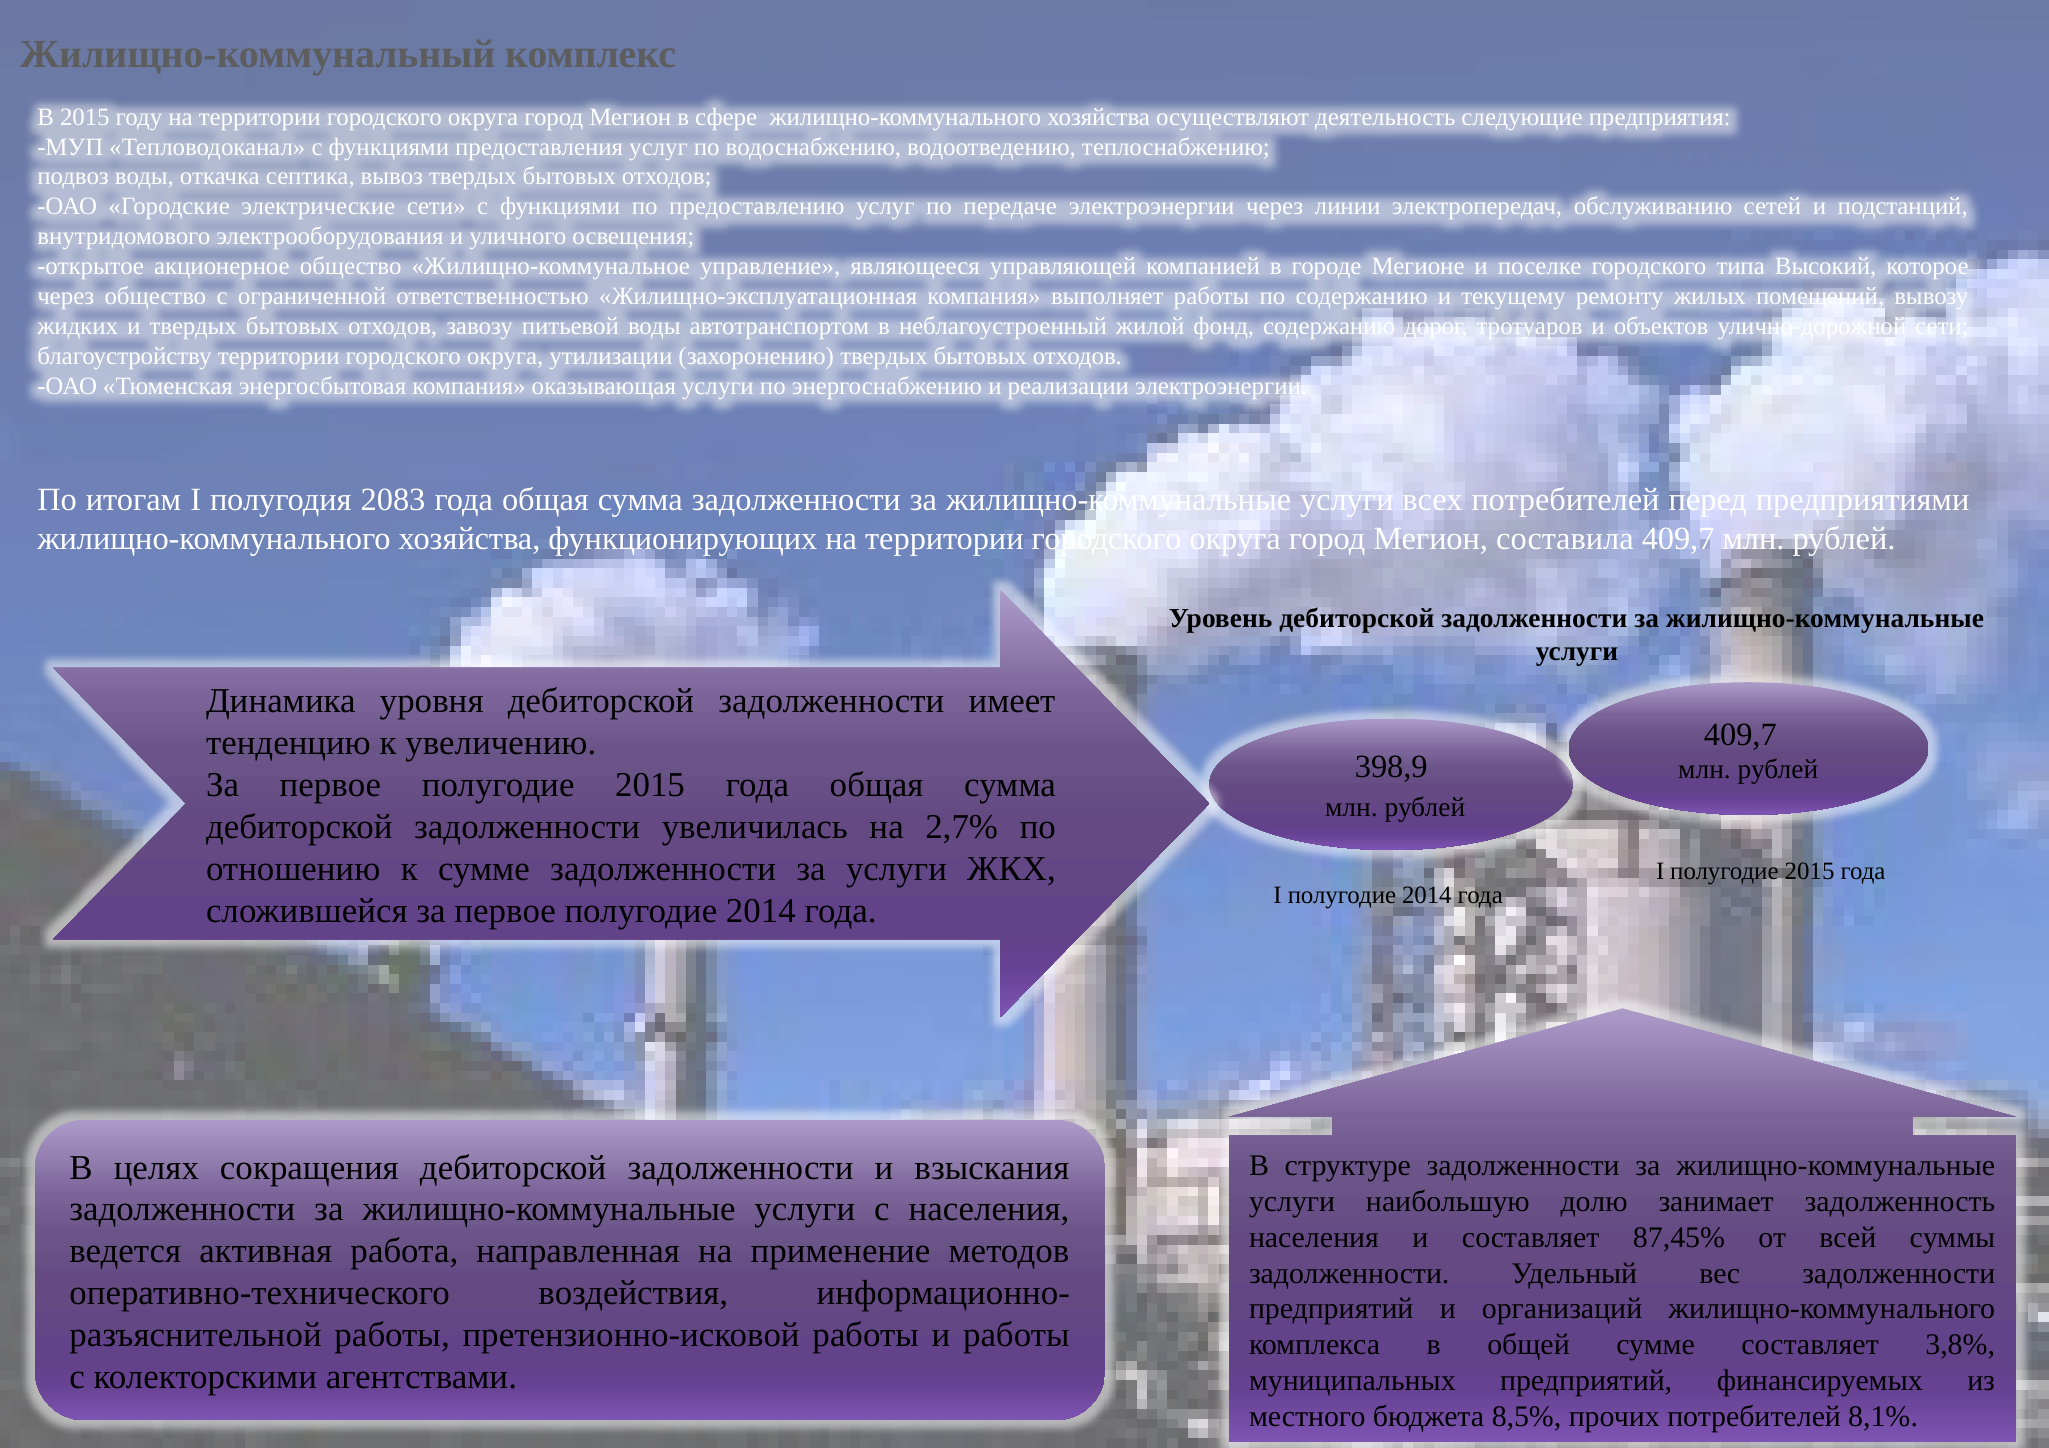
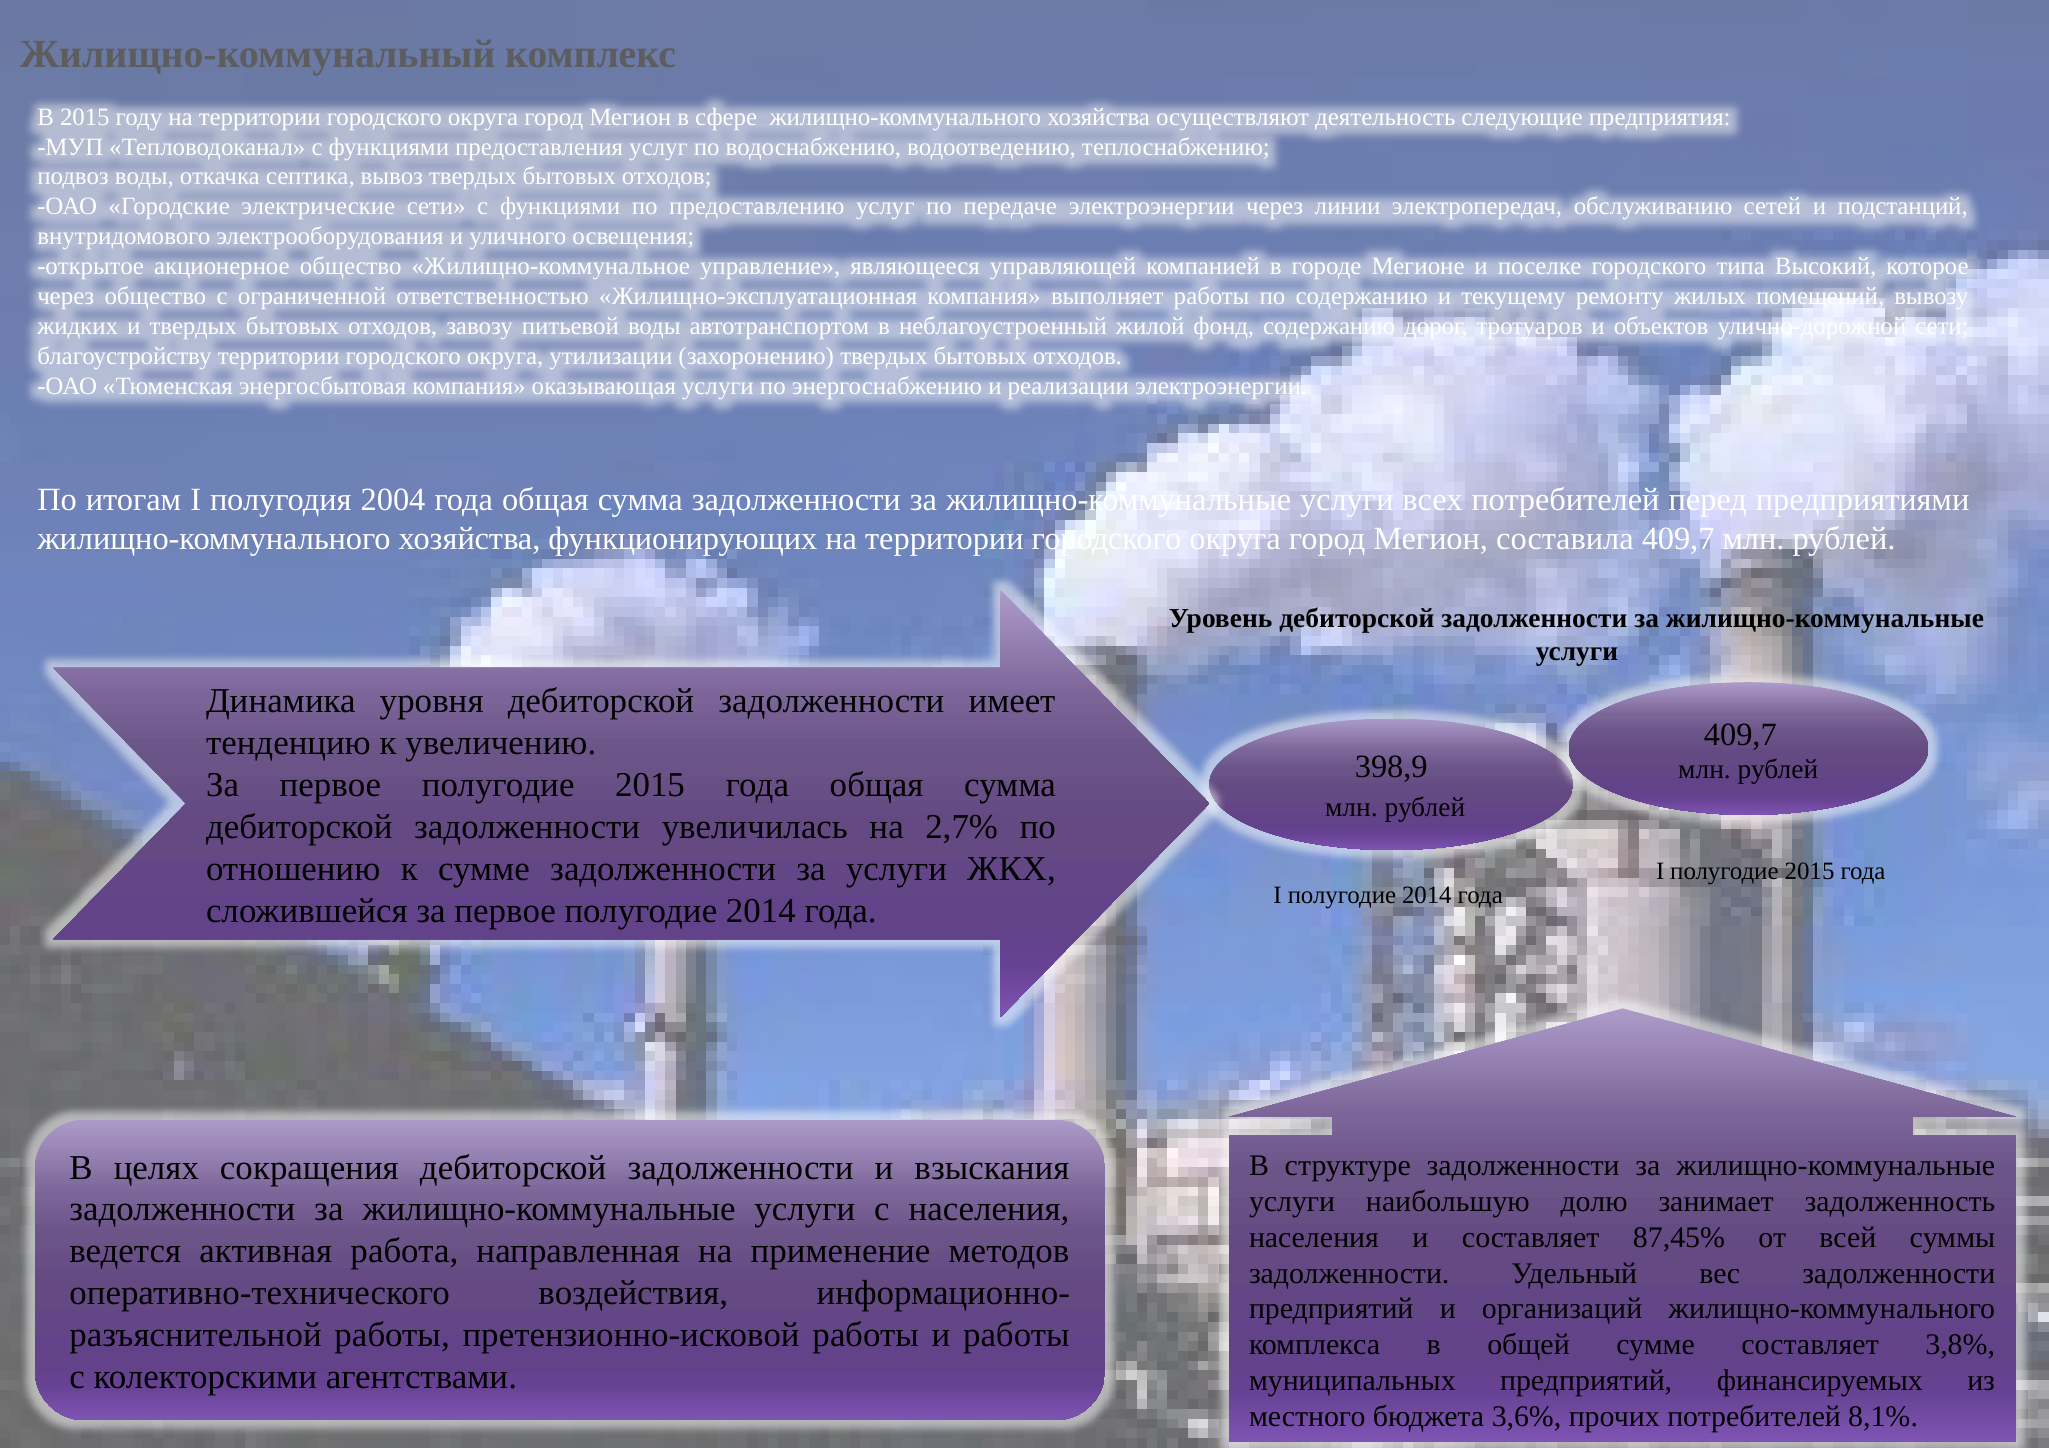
2083: 2083 -> 2004
8,5%: 8,5% -> 3,6%
